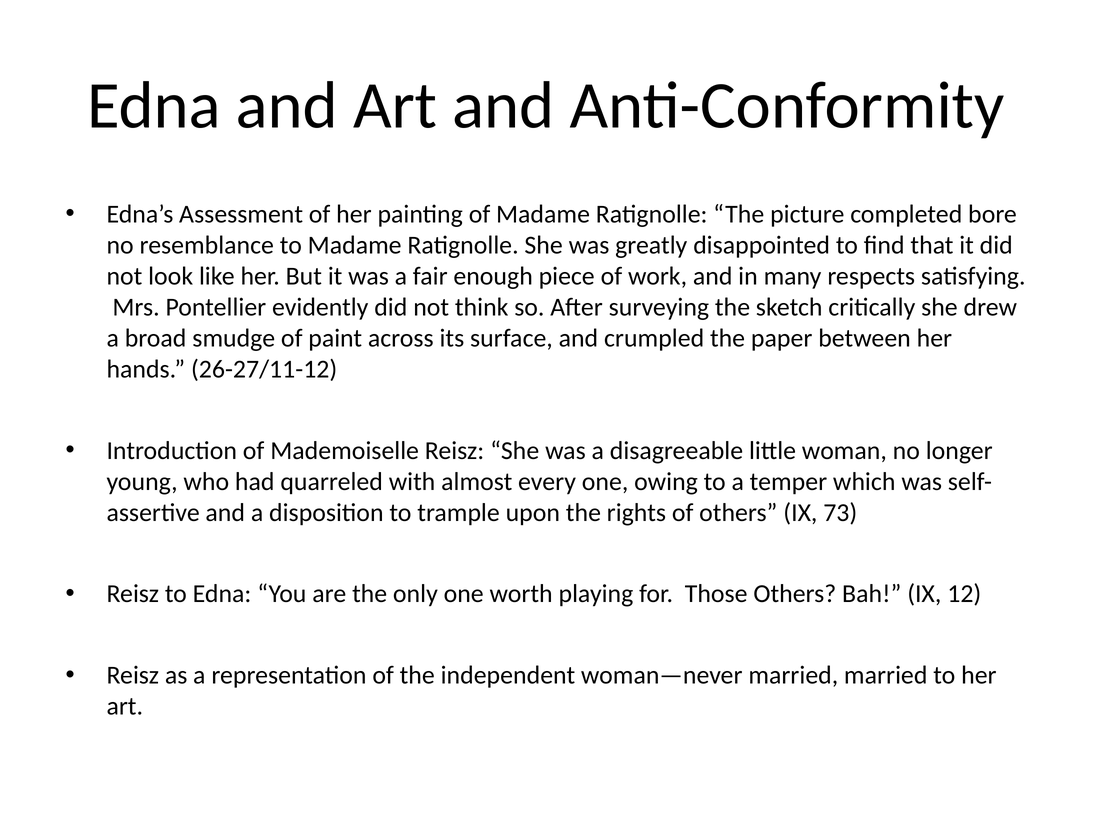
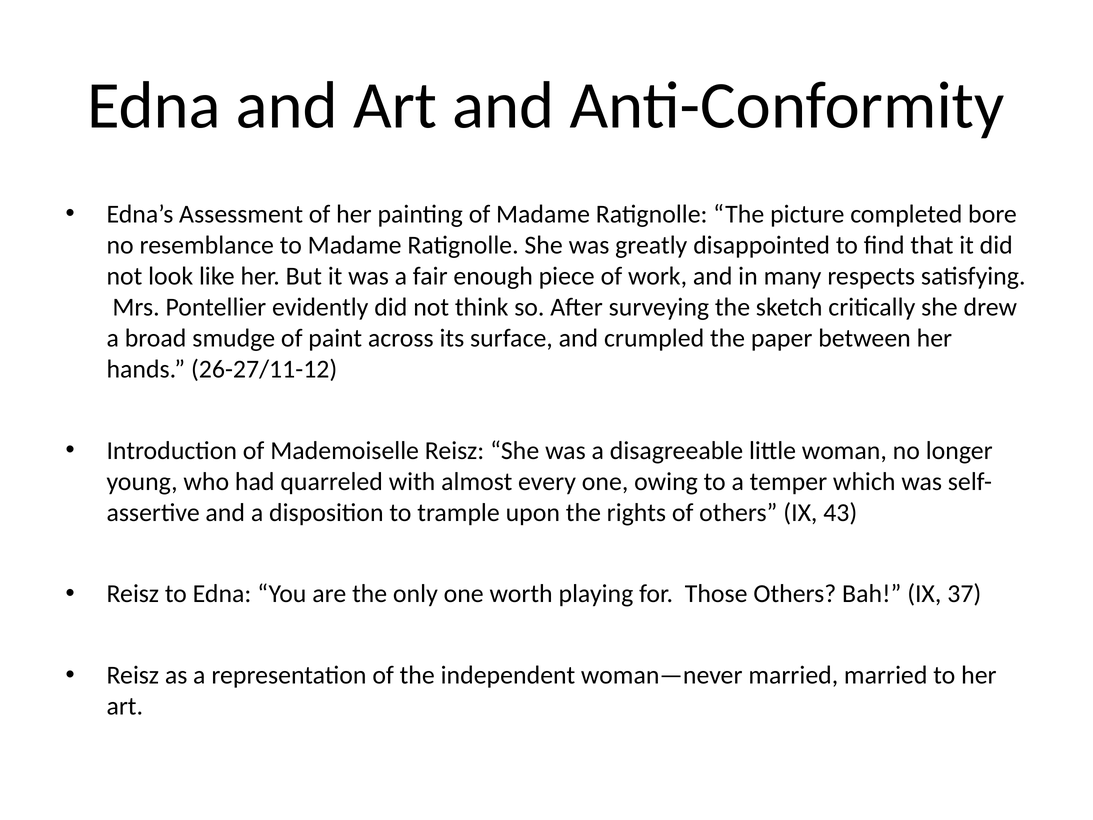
73: 73 -> 43
12: 12 -> 37
